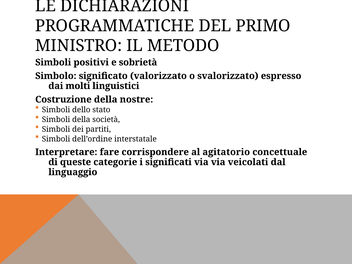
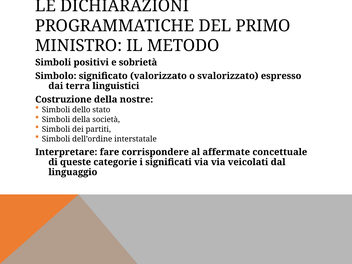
molti: molti -> terra
agitatorio: agitatorio -> affermate
